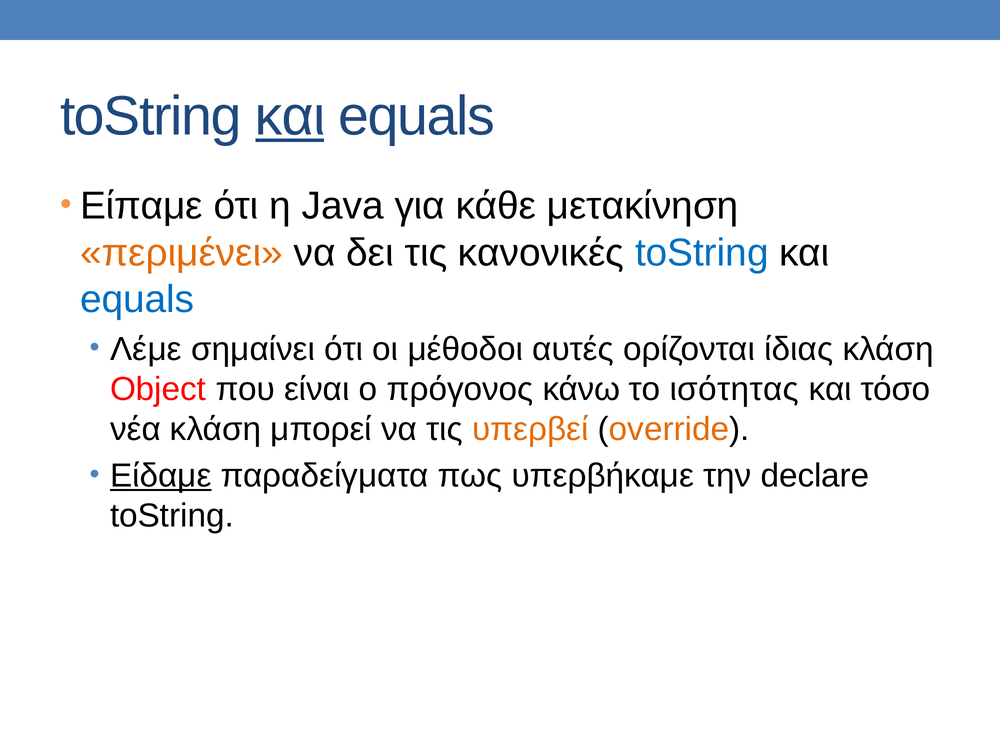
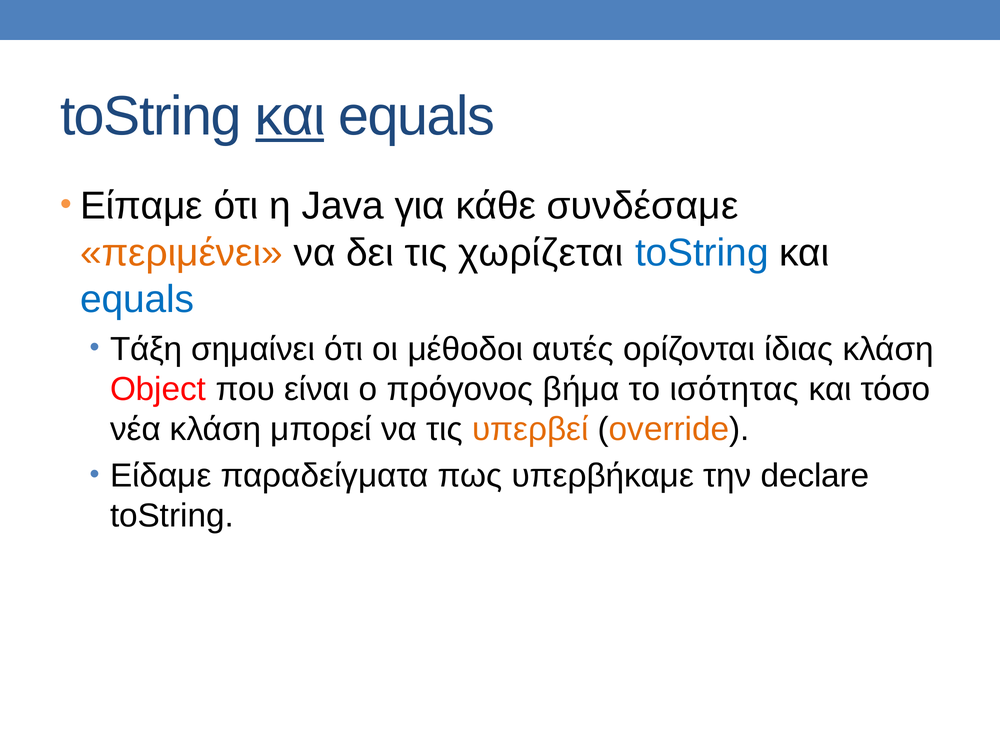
μετακίνηση: μετακίνηση -> συνδέσαμε
κανονικές: κανονικές -> χωρίζεται
Λέμε: Λέμε -> Τάξη
κάνω: κάνω -> βήμα
Είδαμε underline: present -> none
